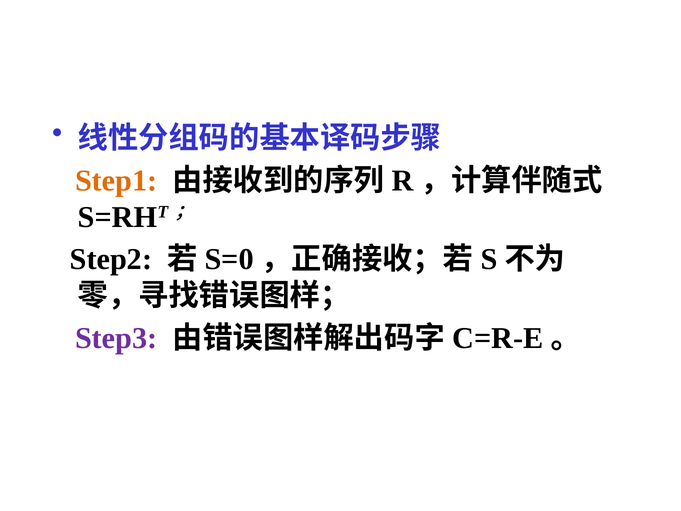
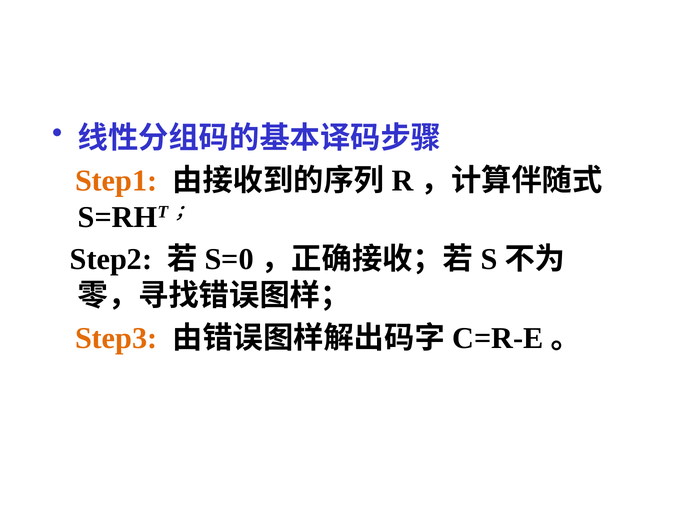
Step3 colour: purple -> orange
